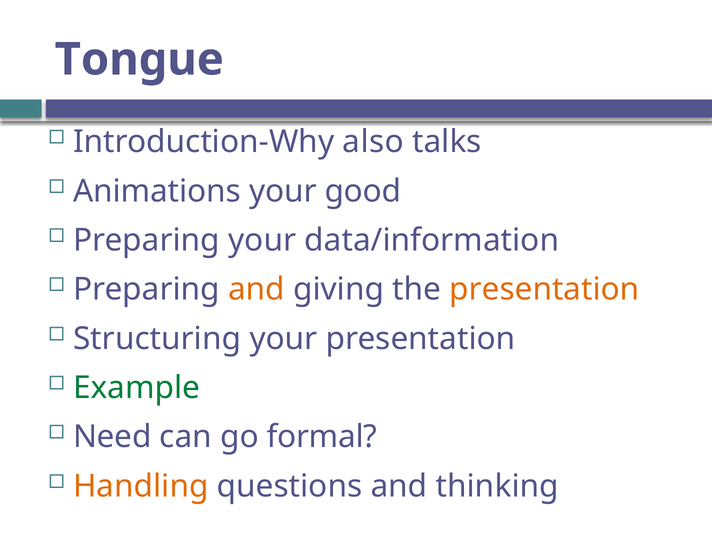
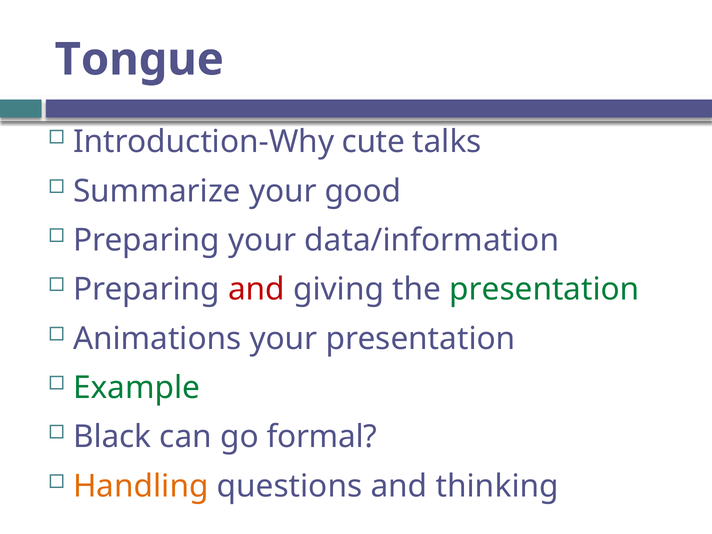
also: also -> cute
Animations: Animations -> Summarize
and at (257, 289) colour: orange -> red
presentation at (544, 289) colour: orange -> green
Structuring: Structuring -> Animations
Need: Need -> Black
